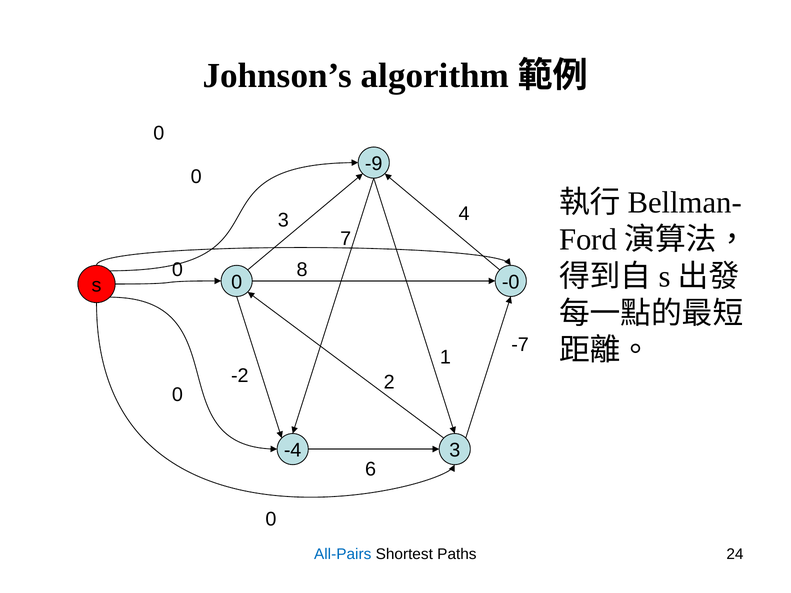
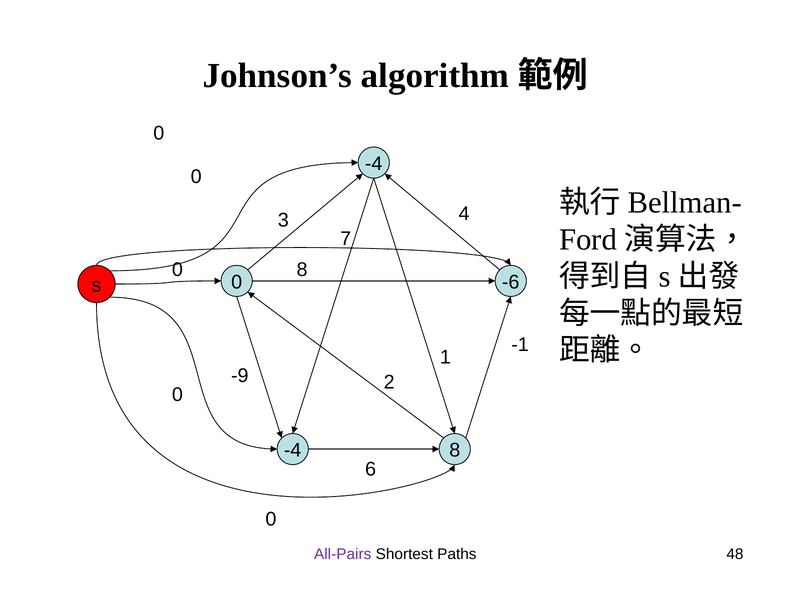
-9 at (374, 164): -9 -> -4
-0: -0 -> -6
-7: -7 -> -1
-2: -2 -> -9
-4 3: 3 -> 8
All-Pairs colour: blue -> purple
24: 24 -> 48
